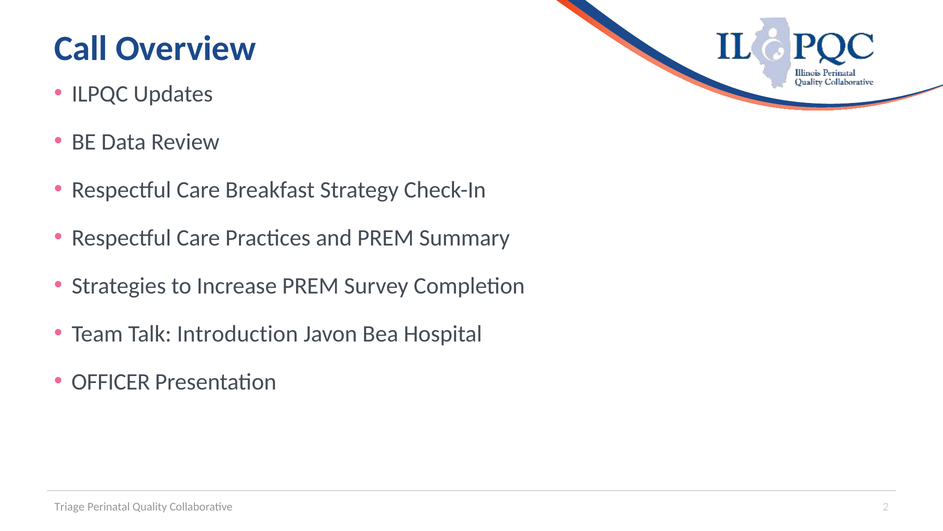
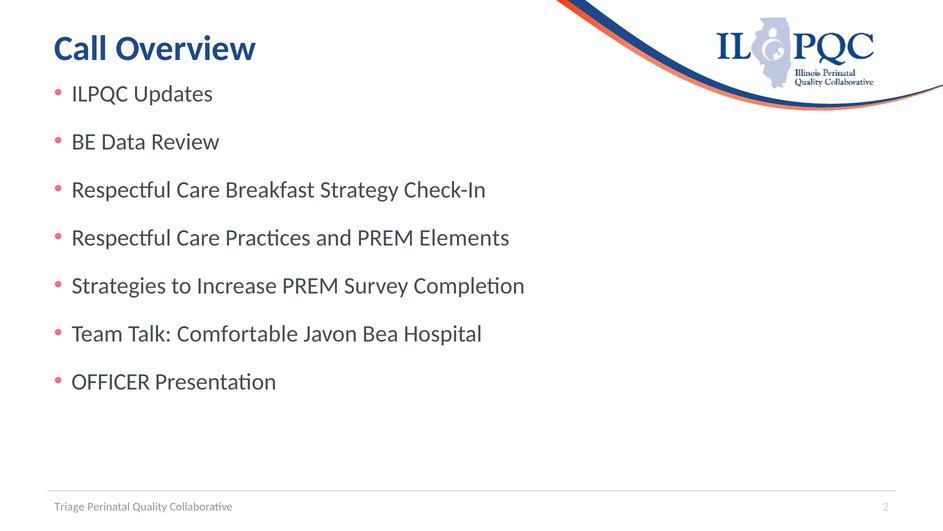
Summary: Summary -> Elements
Introduction: Introduction -> Comfortable
